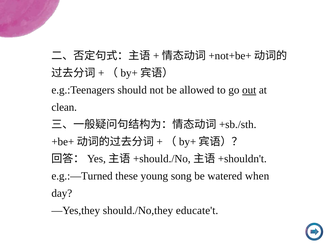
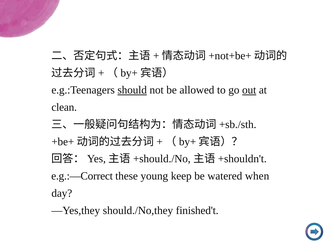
should underline: none -> present
e.g.:—Turned: e.g.:—Turned -> e.g.:—Correct
song: song -> keep
educate't: educate't -> finished't
